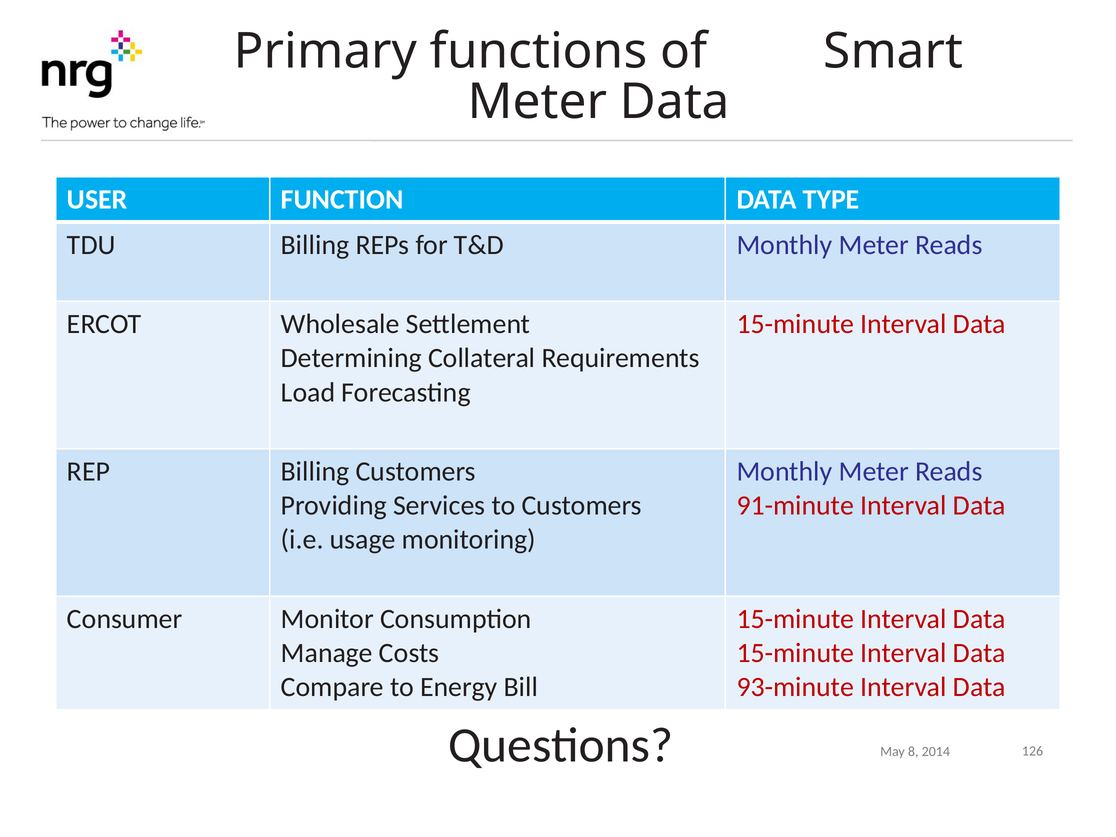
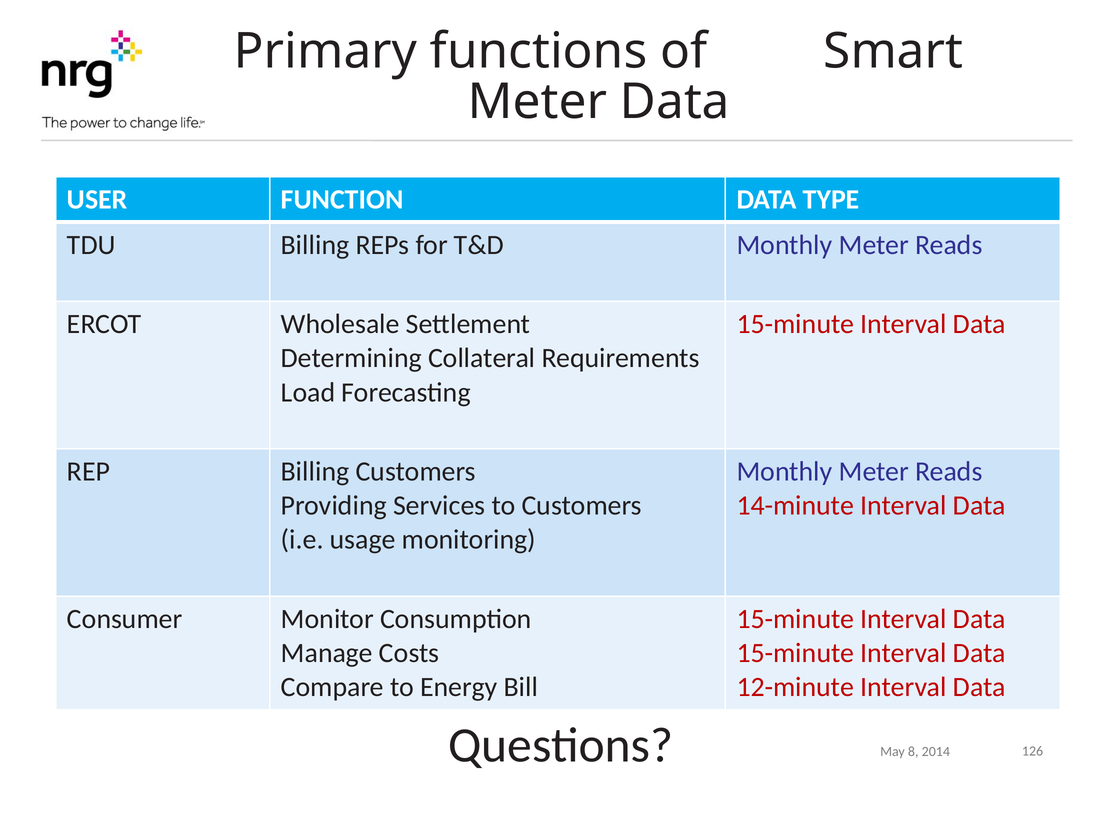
91-minute: 91-minute -> 14-minute
93-minute: 93-minute -> 12-minute
